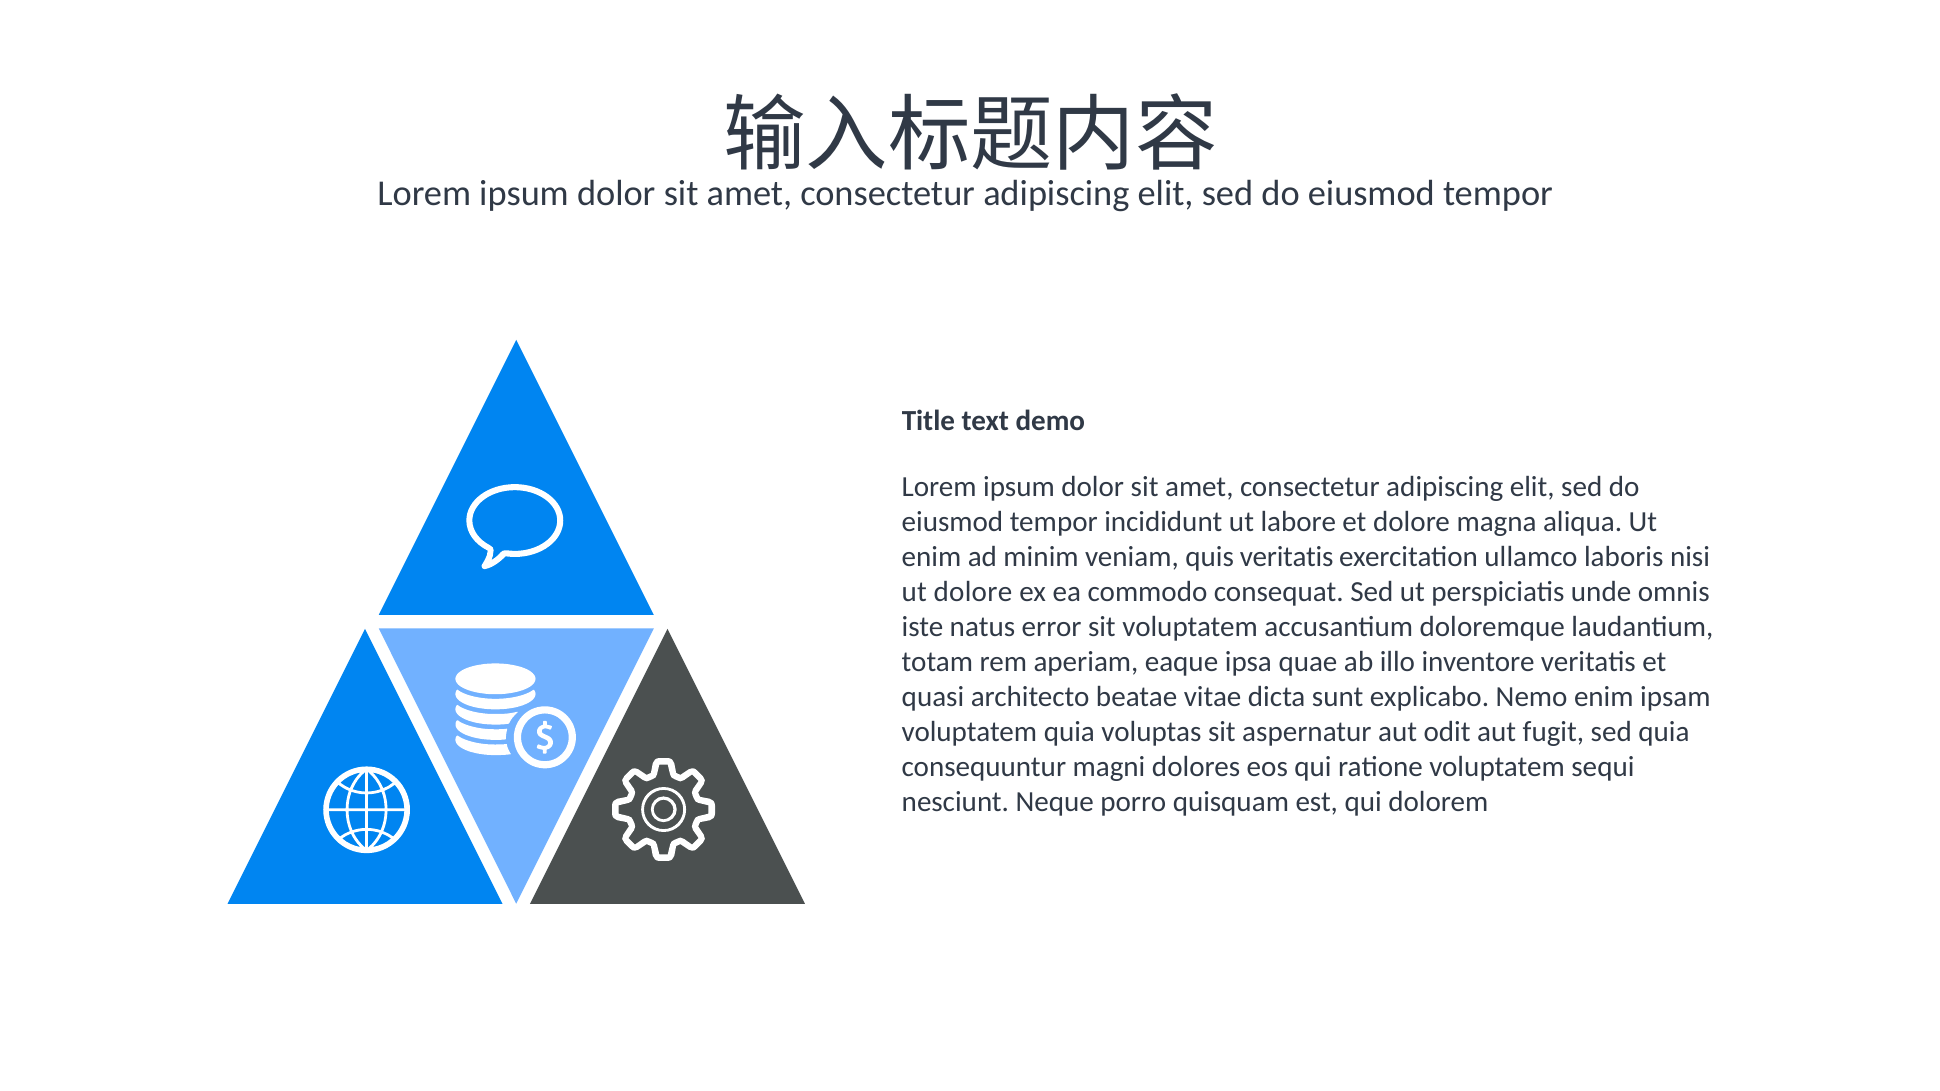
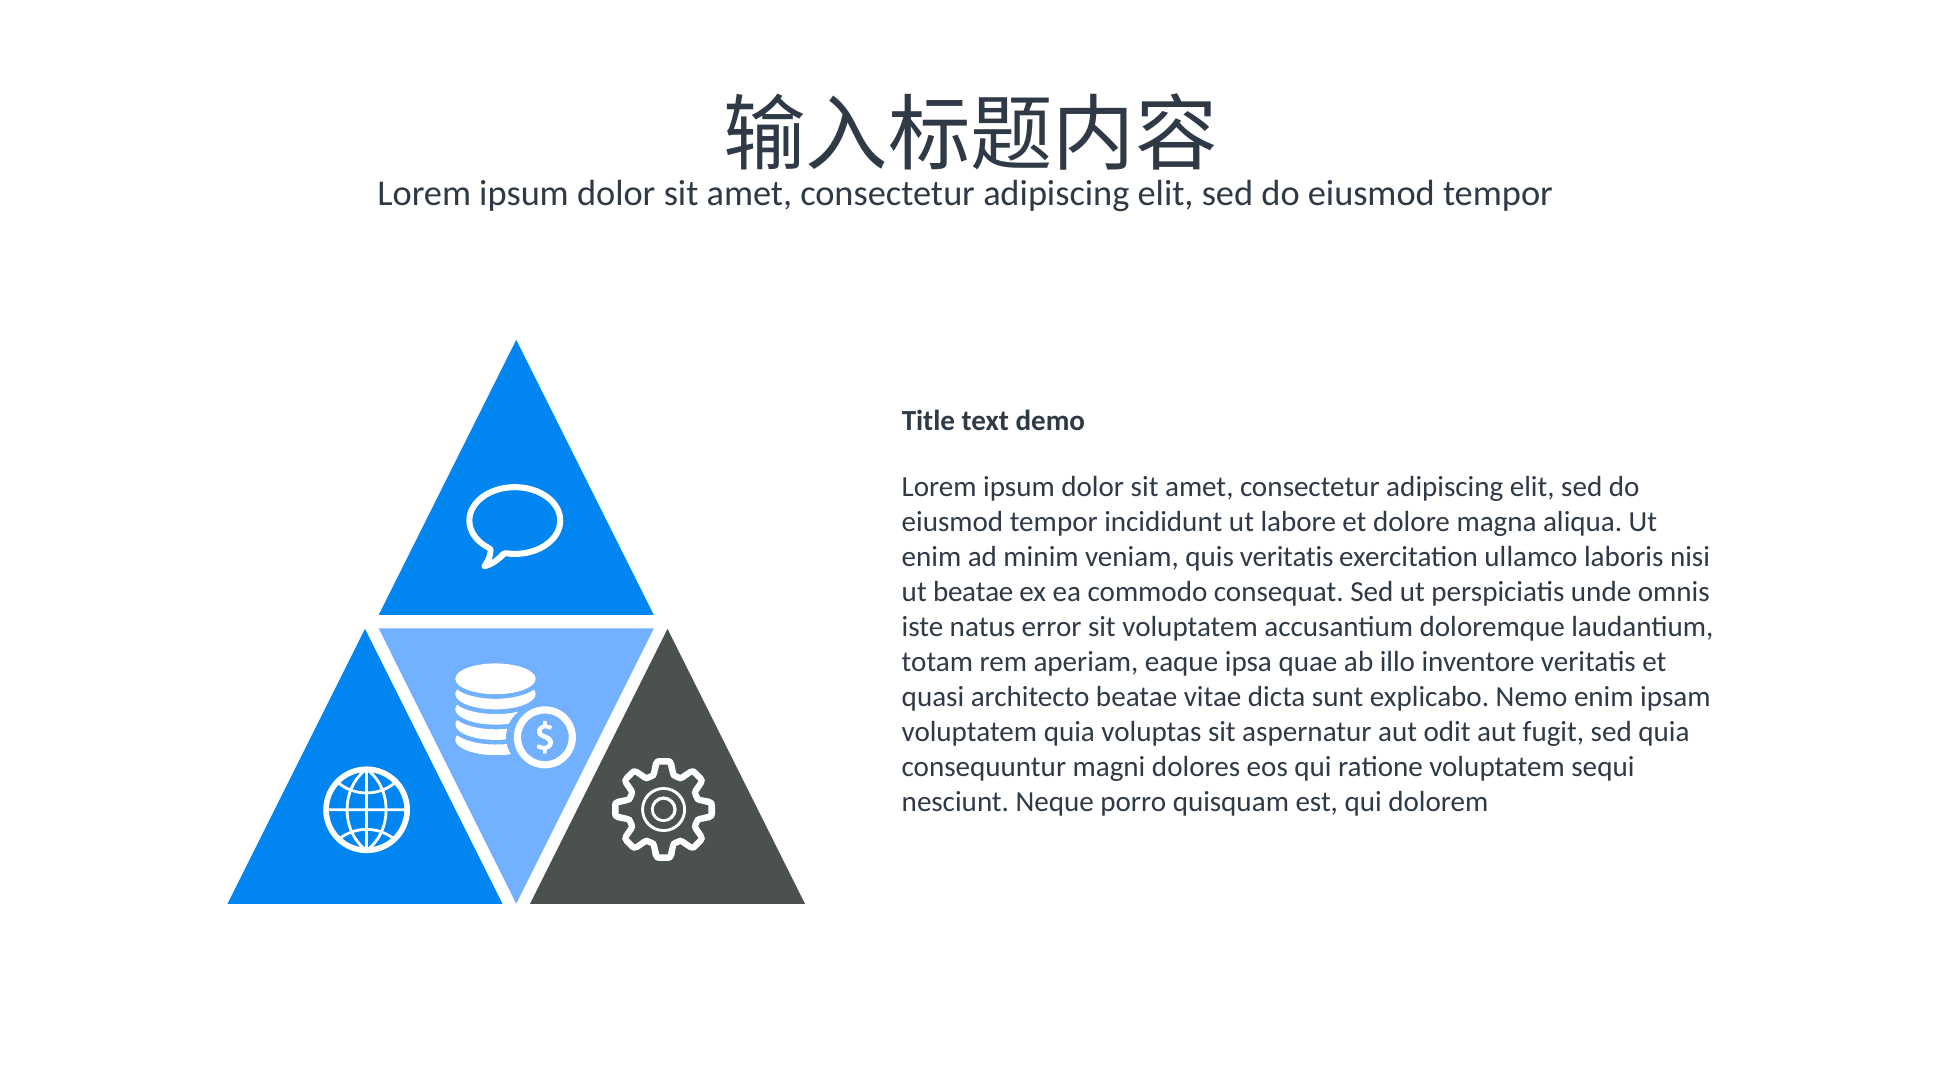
ut dolore: dolore -> beatae
